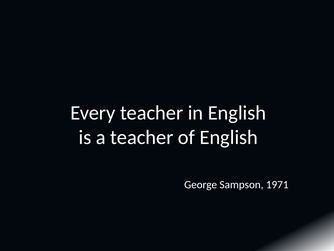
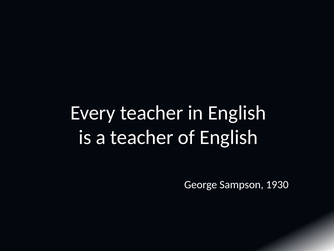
1971: 1971 -> 1930
